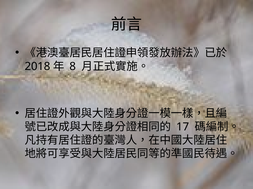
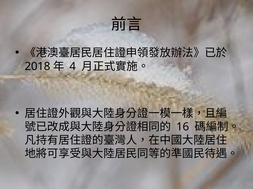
8: 8 -> 4
17: 17 -> 16
